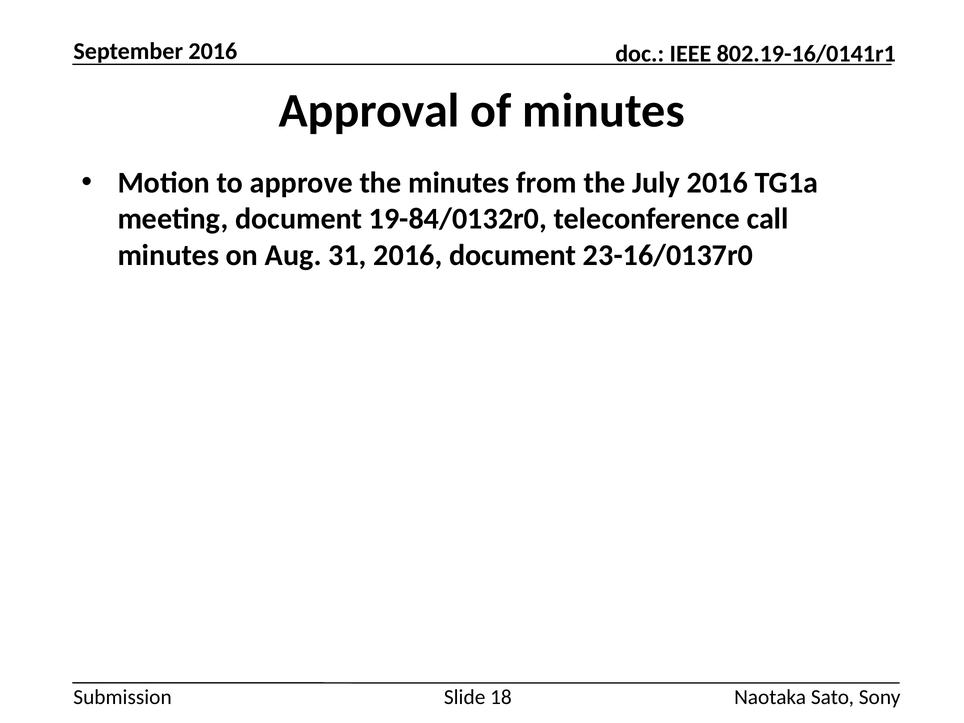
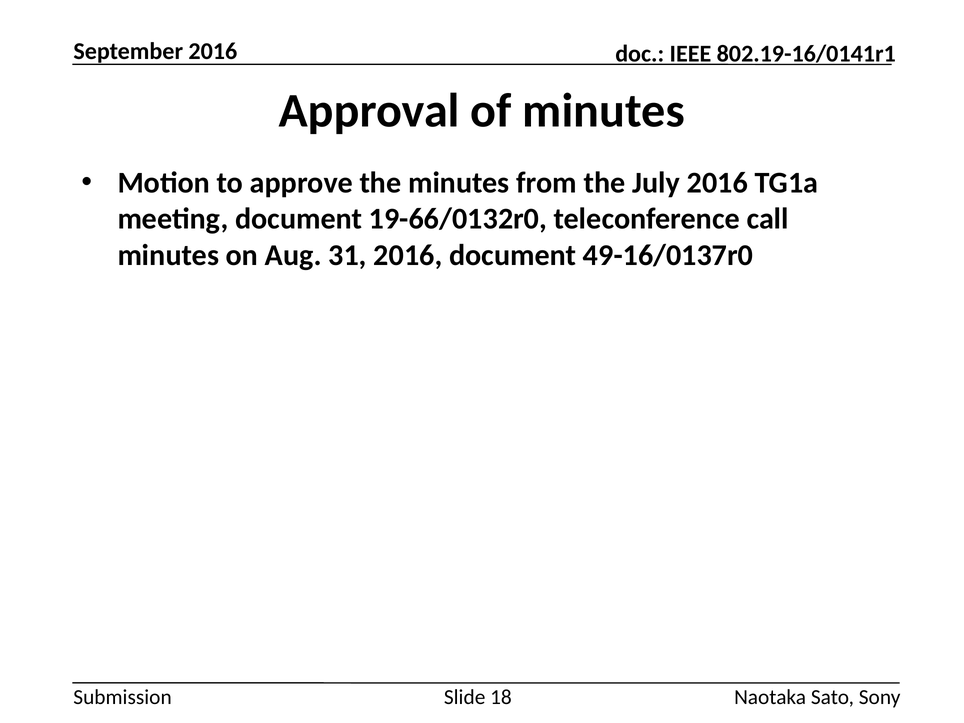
19-84/0132r0: 19-84/0132r0 -> 19-66/0132r0
23-16/0137r0: 23-16/0137r0 -> 49-16/0137r0
